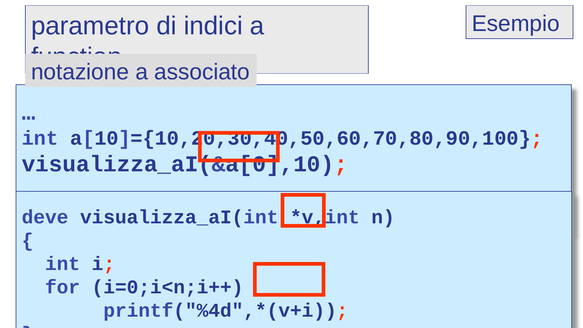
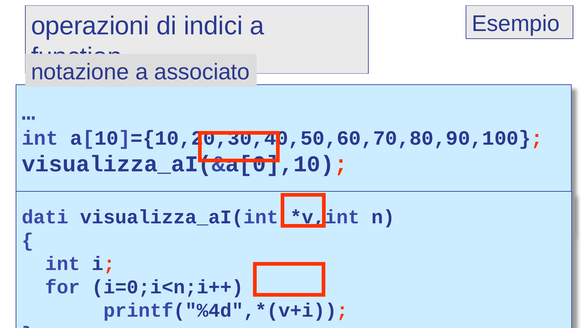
parametro: parametro -> operazioni
deve: deve -> dati
